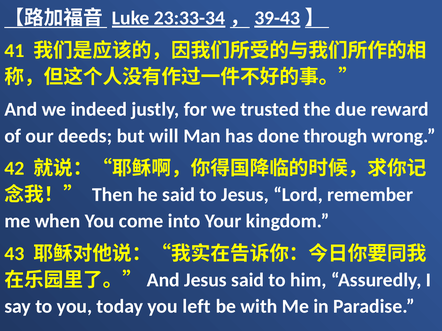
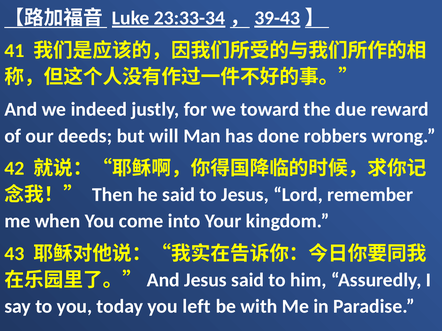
trusted: trusted -> toward
through: through -> robbers
